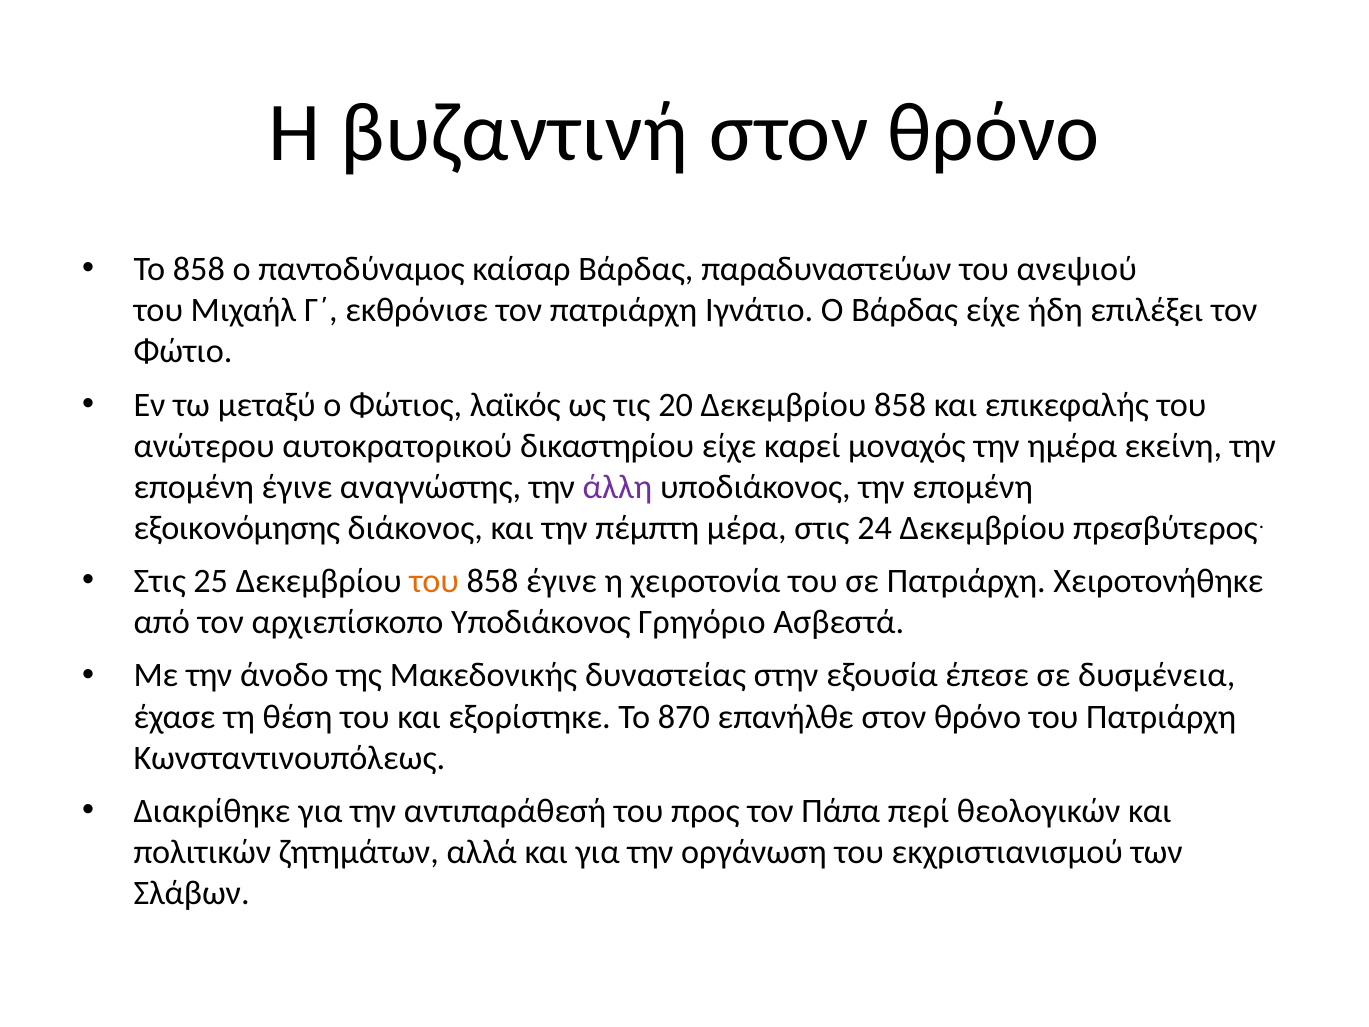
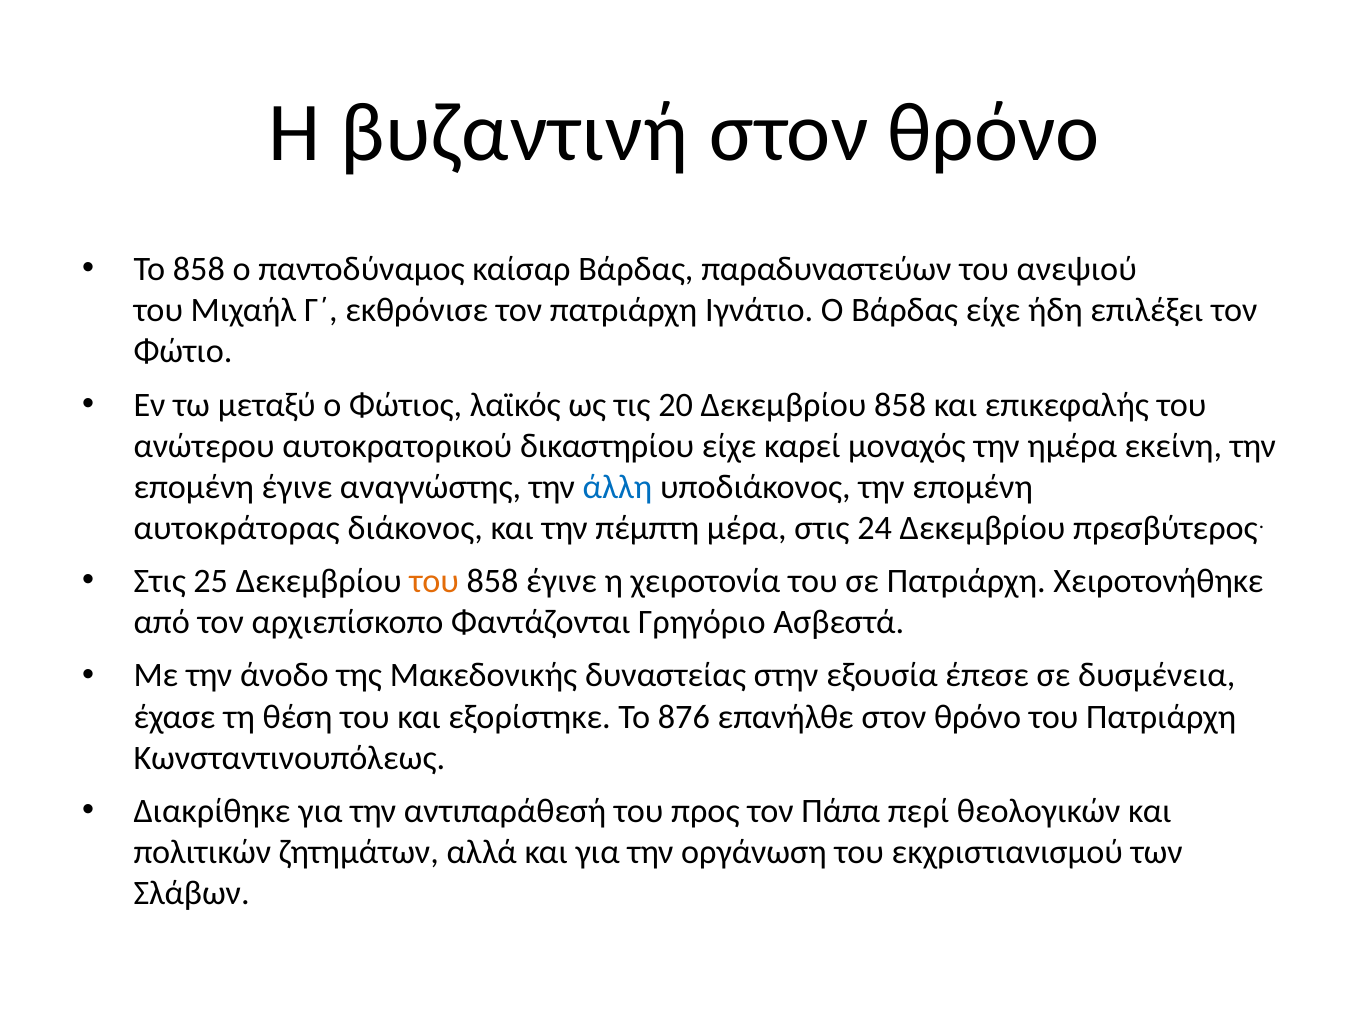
άλλη colour: purple -> blue
εξοικονόμησης: εξοικονόμησης -> αυτοκράτορας
αρχιεπίσκοπο Υποδιάκονος: Υποδιάκονος -> Φαντάζονται
870: 870 -> 876
